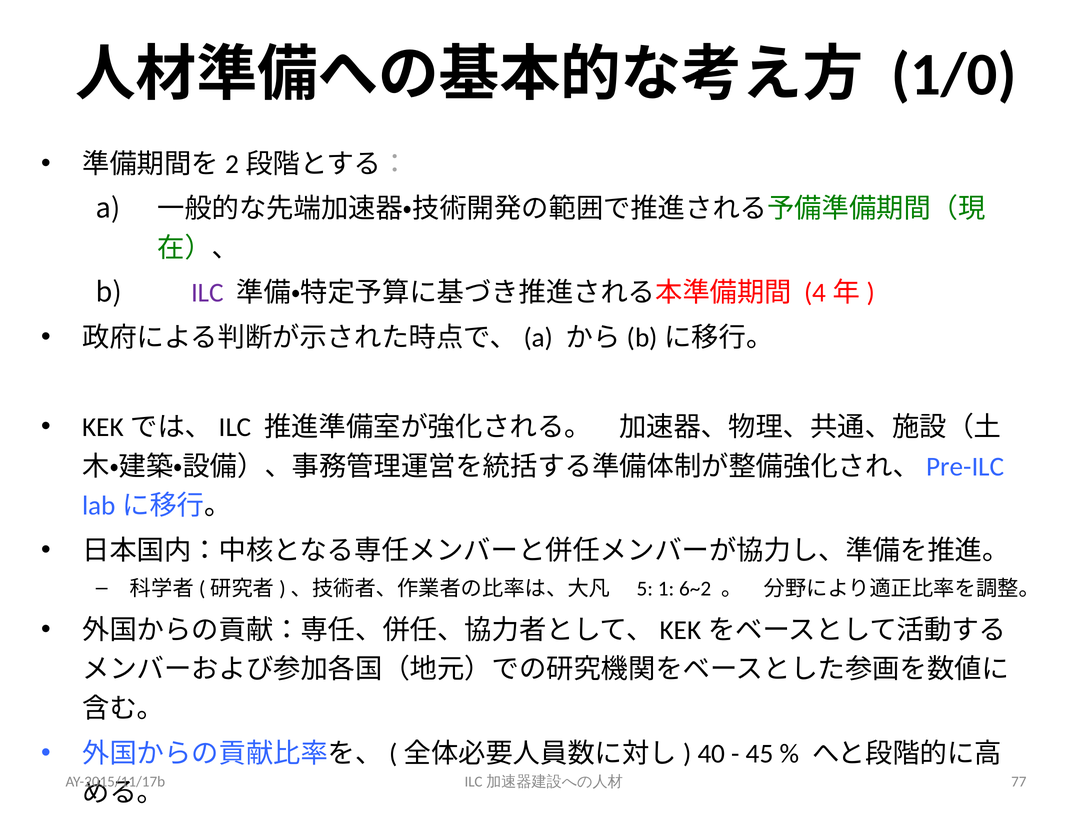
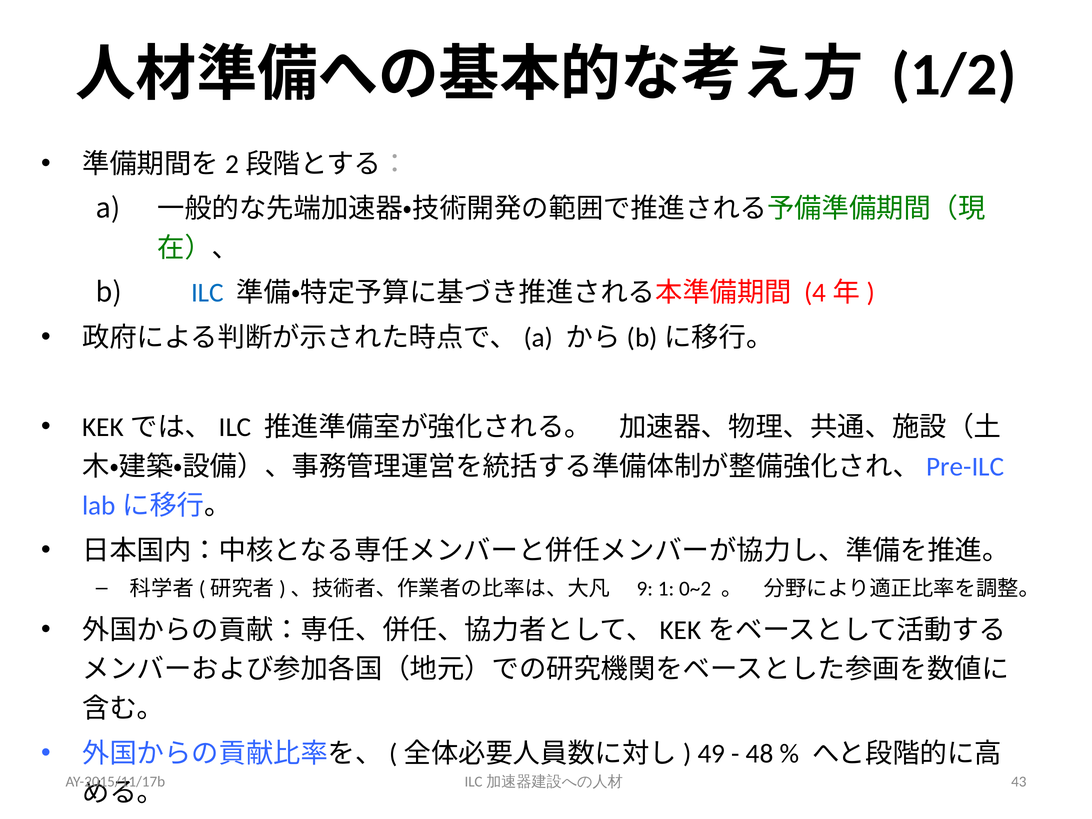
1/0: 1/0 -> 1/2
ILC colour: purple -> blue
5: 5 -> 9
6~2: 6~2 -> 0~2
40: 40 -> 49
45: 45 -> 48
77: 77 -> 43
